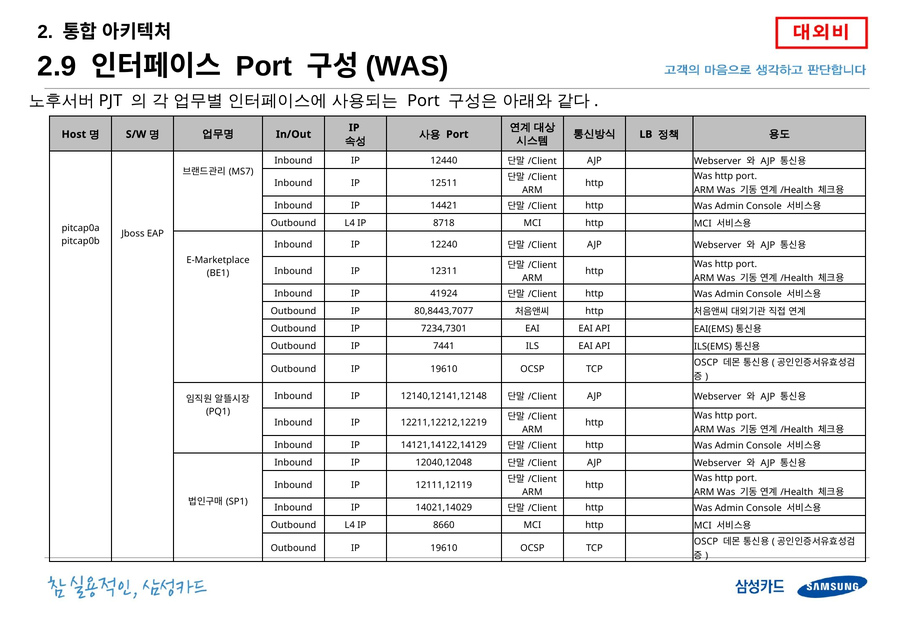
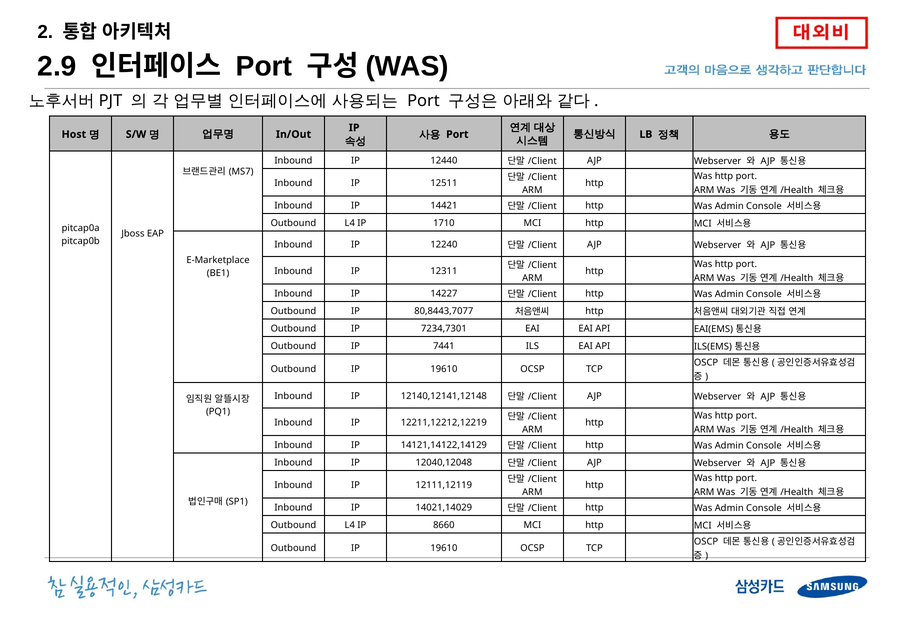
8718: 8718 -> 1710
41924: 41924 -> 14227
